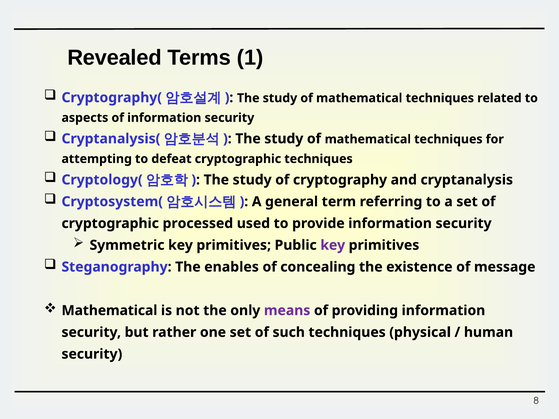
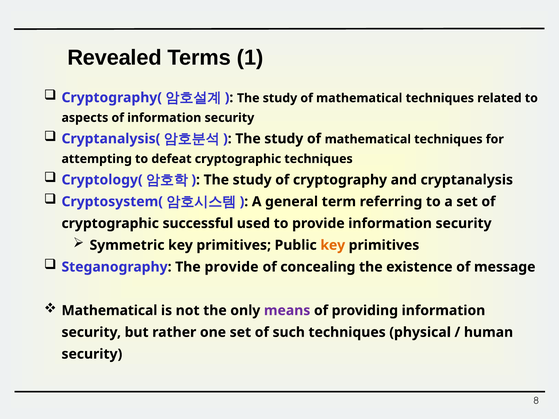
processed: processed -> successful
key at (333, 245) colour: purple -> orange
The enables: enables -> provide
